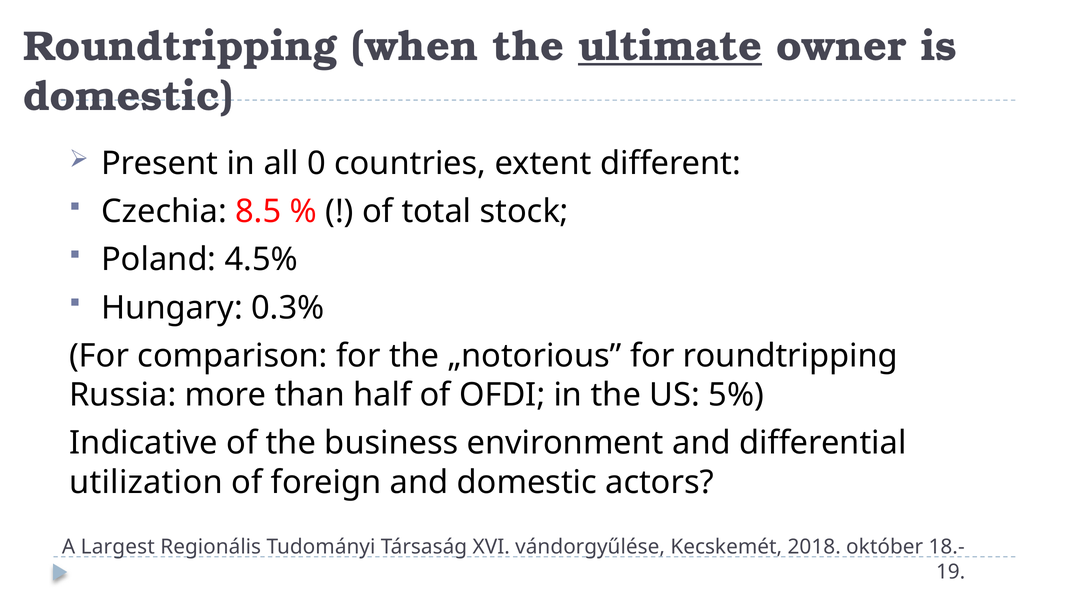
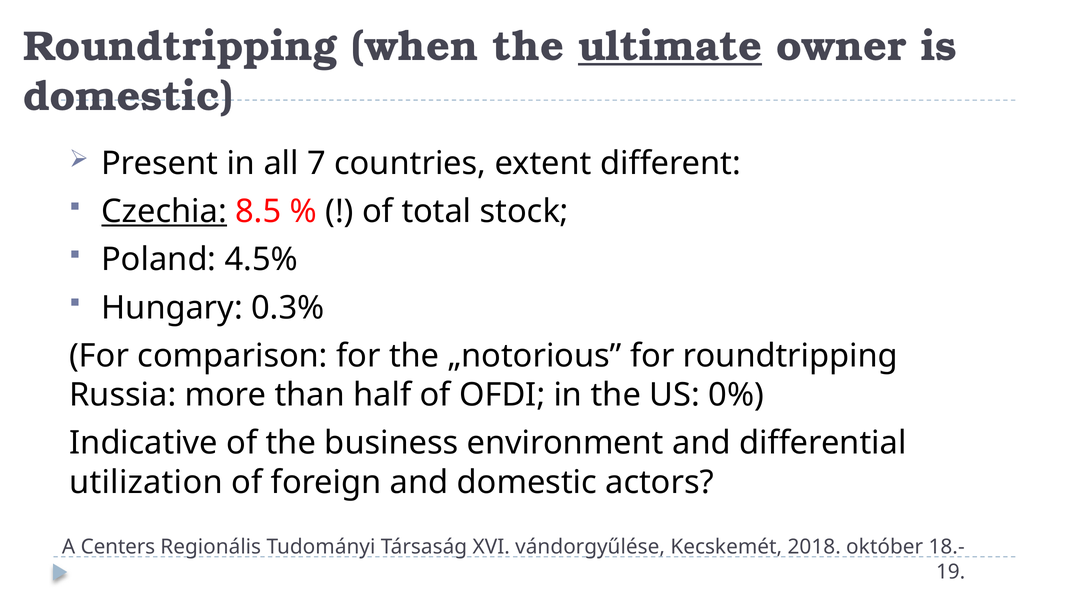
0: 0 -> 7
Czechia underline: none -> present
5%: 5% -> 0%
Largest: Largest -> Centers
